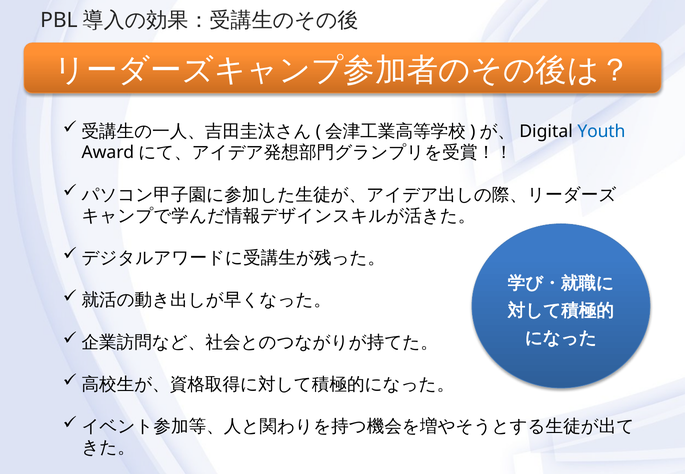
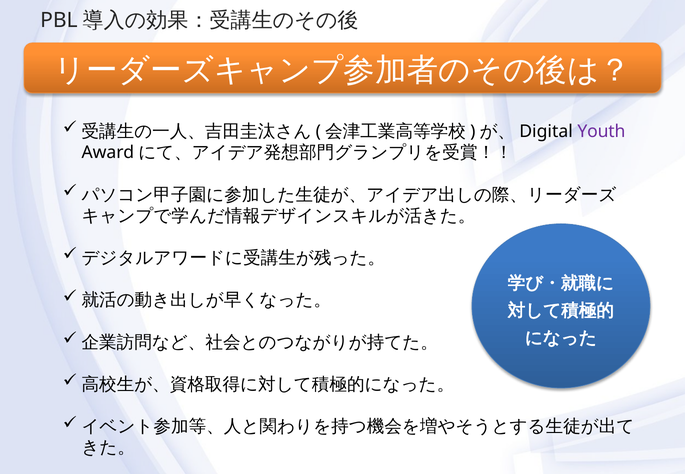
Youth colour: blue -> purple
